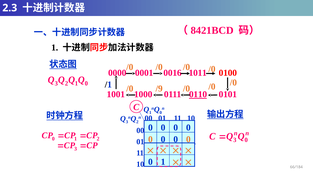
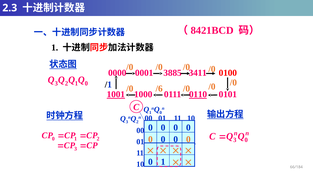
0016: 0016 -> 3885
1011: 1011 -> 3411
/9: /9 -> /6
1001 underline: none -> present
